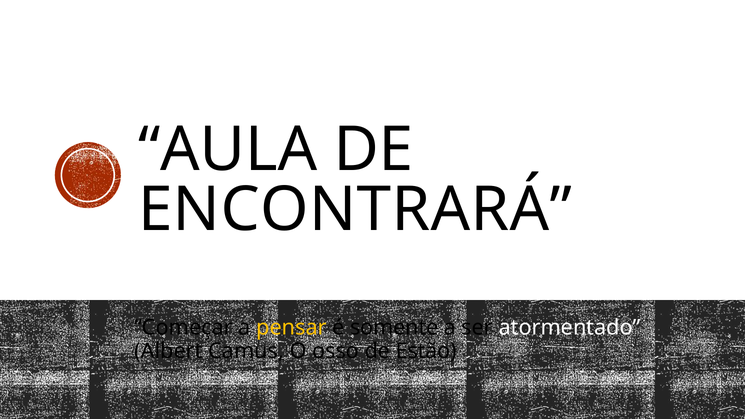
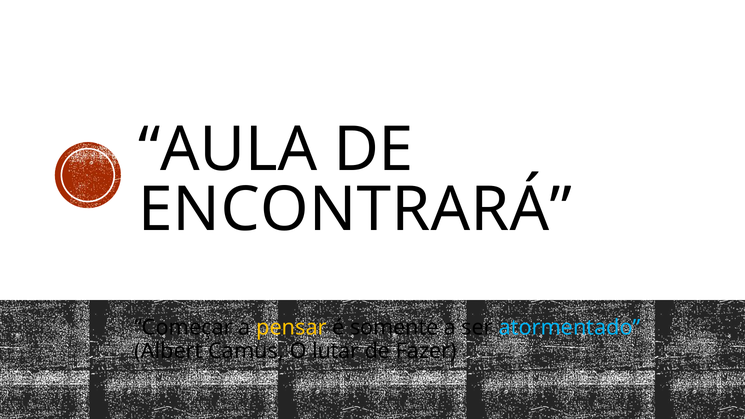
atormentado colour: white -> light blue
osso: osso -> lutar
Estão: Estão -> Fazer
